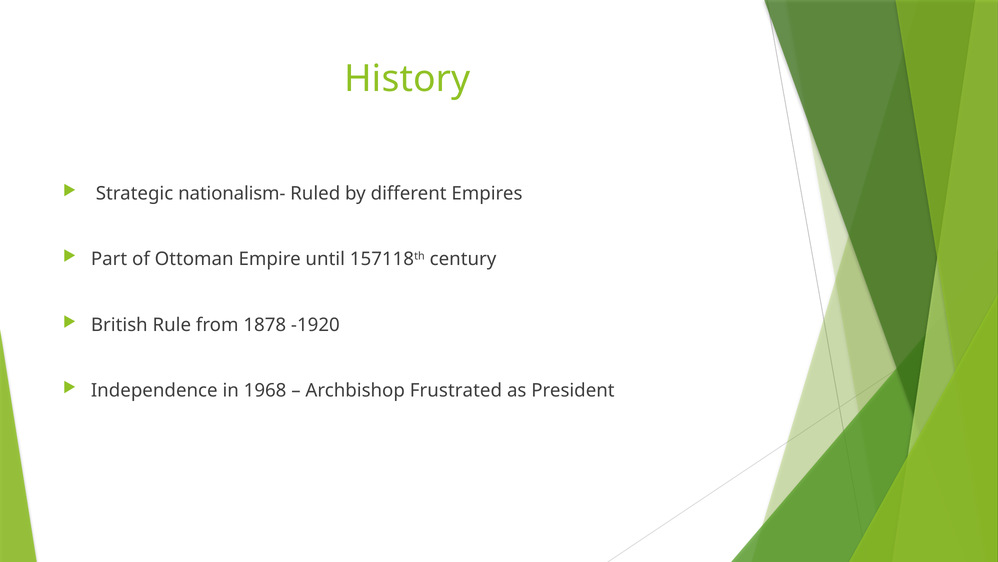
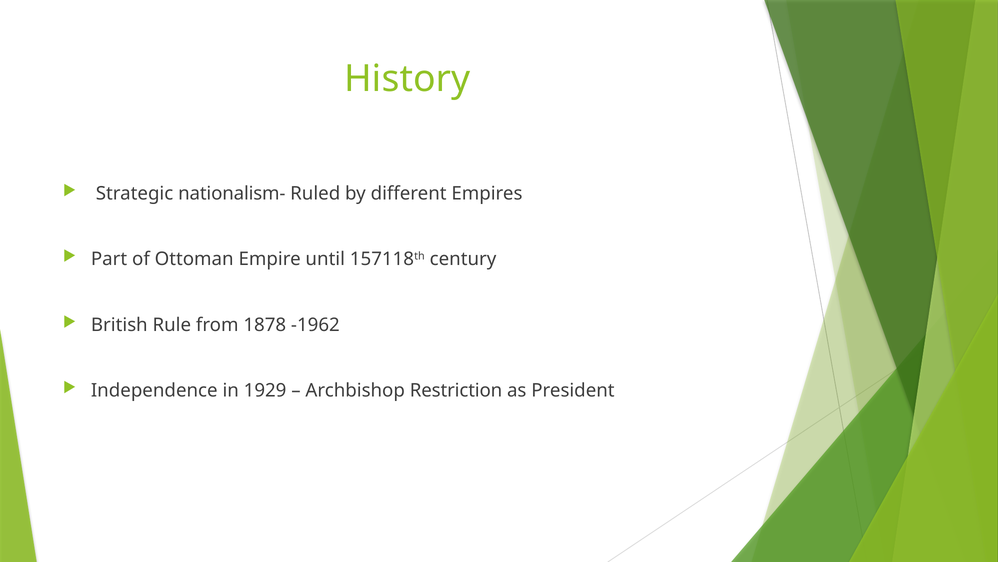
-1920: -1920 -> -1962
1968: 1968 -> 1929
Frustrated: Frustrated -> Restriction
